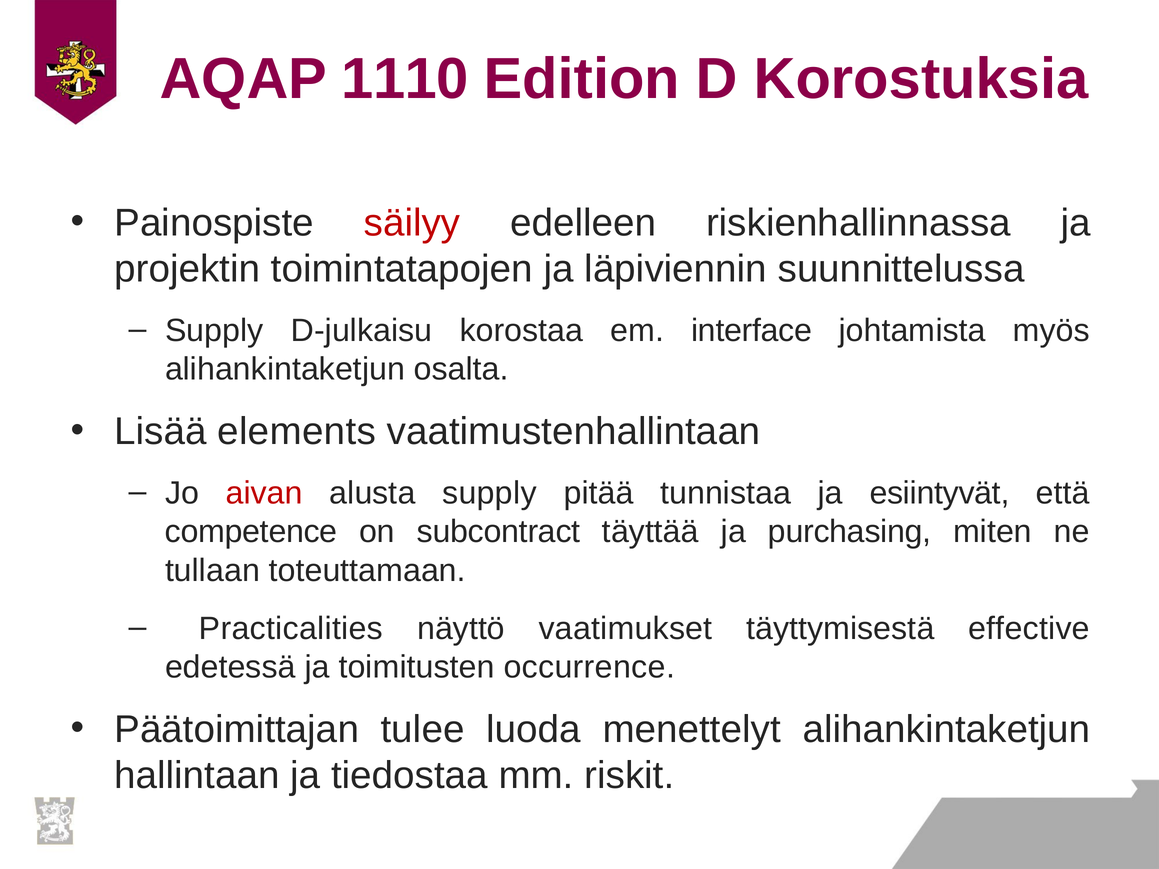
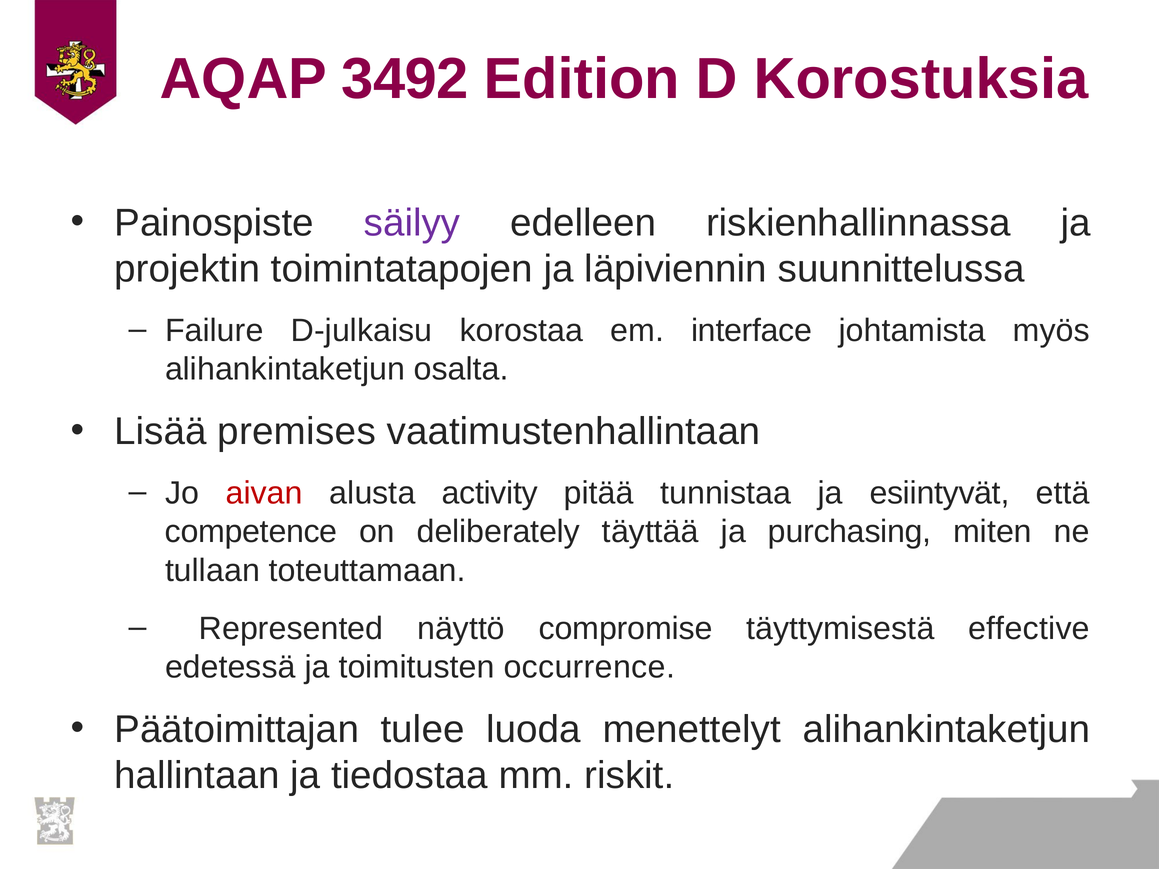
1110: 1110 -> 3492
säilyy colour: red -> purple
Supply at (214, 331): Supply -> Failure
elements: elements -> premises
alusta supply: supply -> activity
subcontract: subcontract -> deliberately
Practicalities: Practicalities -> Represented
vaatimukset: vaatimukset -> compromise
